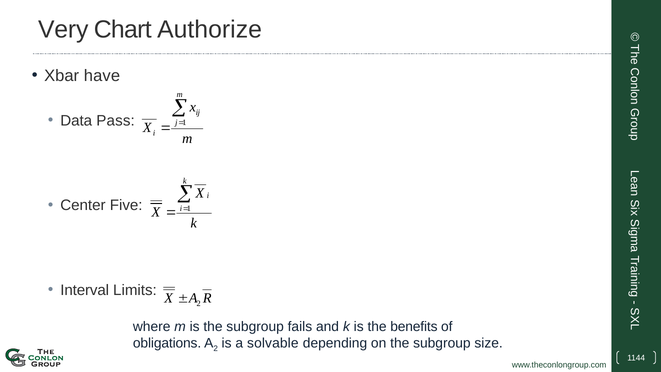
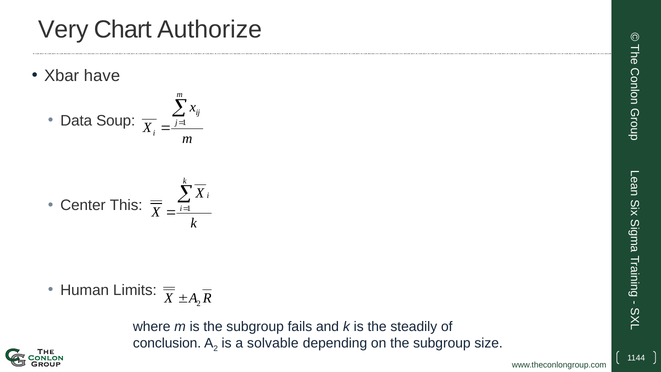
Pass: Pass -> Soup
Five: Five -> This
Interval: Interval -> Human
benefits: benefits -> steadily
obligations: obligations -> conclusion
